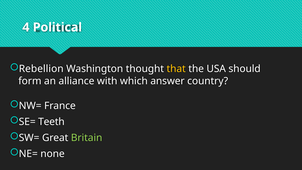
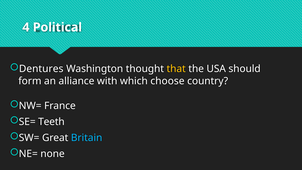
Rebellion: Rebellion -> Dentures
answer: answer -> choose
Britain colour: light green -> light blue
